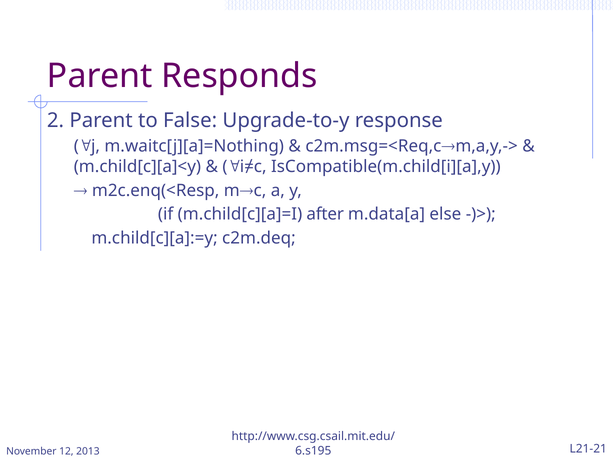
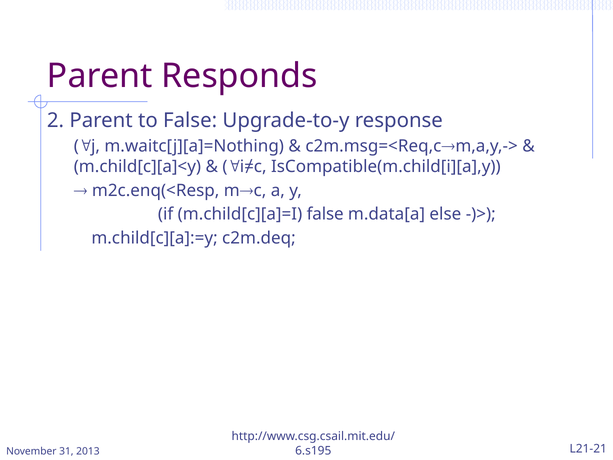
m.child[c][a]=I after: after -> false
12: 12 -> 31
